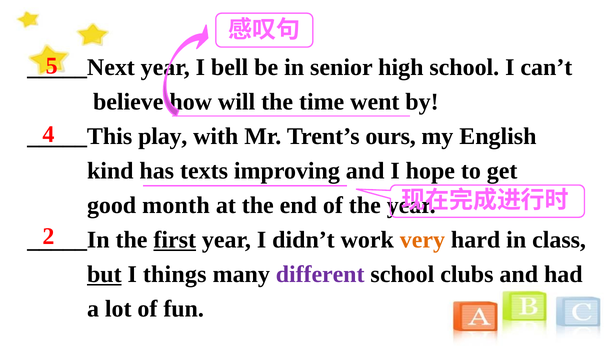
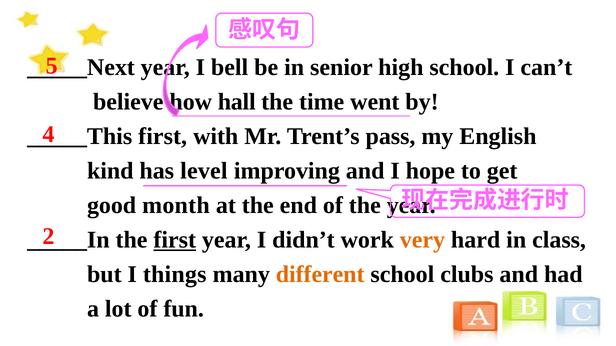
will: will -> hall
play at (163, 137): play -> first
ours: ours -> pass
texts: texts -> level
but underline: present -> none
different colour: purple -> orange
